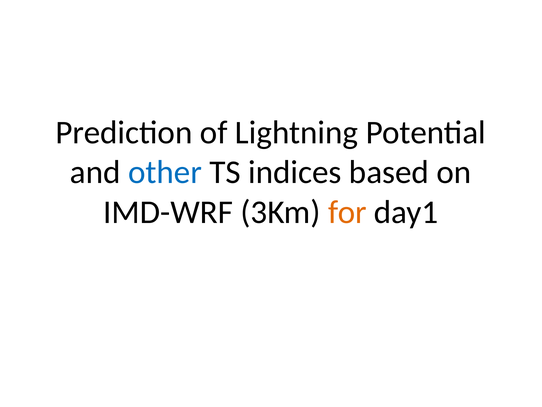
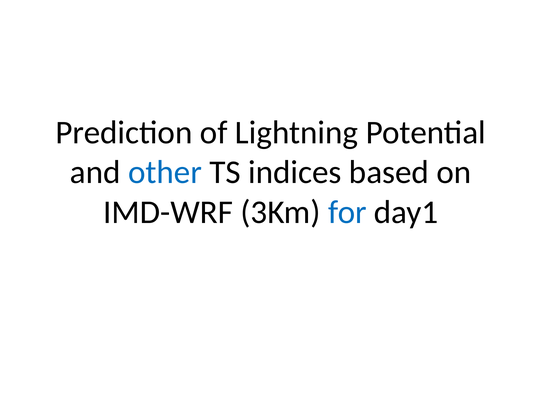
for colour: orange -> blue
